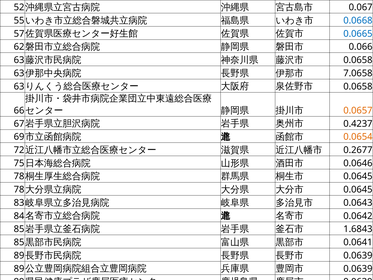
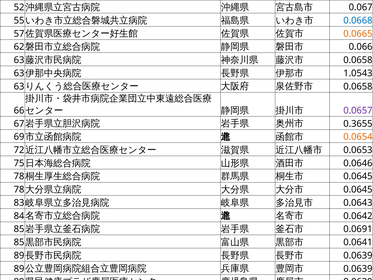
0.0665 colour: blue -> orange
7.0658: 7.0658 -> 1.0543
0.0657 colour: orange -> purple
0.4237: 0.4237 -> 0.3655
0.2677: 0.2677 -> 0.0653
1.6843: 1.6843 -> 0.0691
